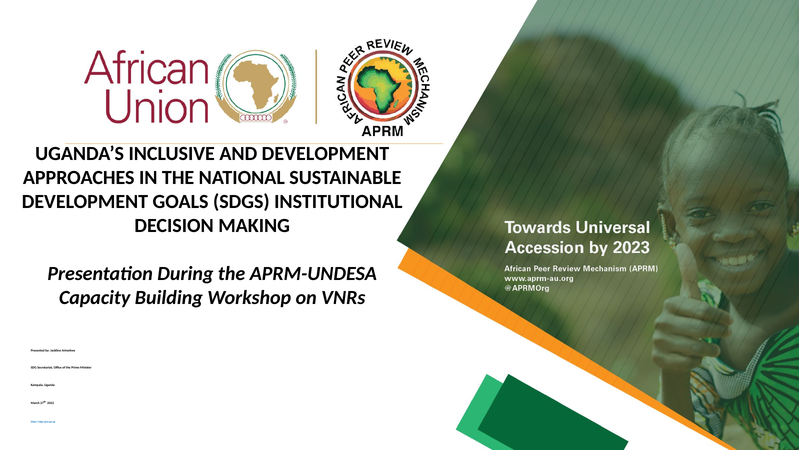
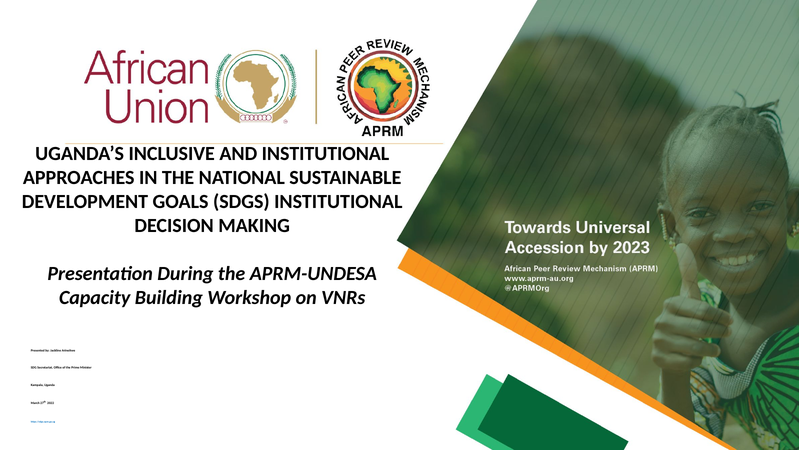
AND DEVELOPMENT: DEVELOPMENT -> INSTITUTIONAL
